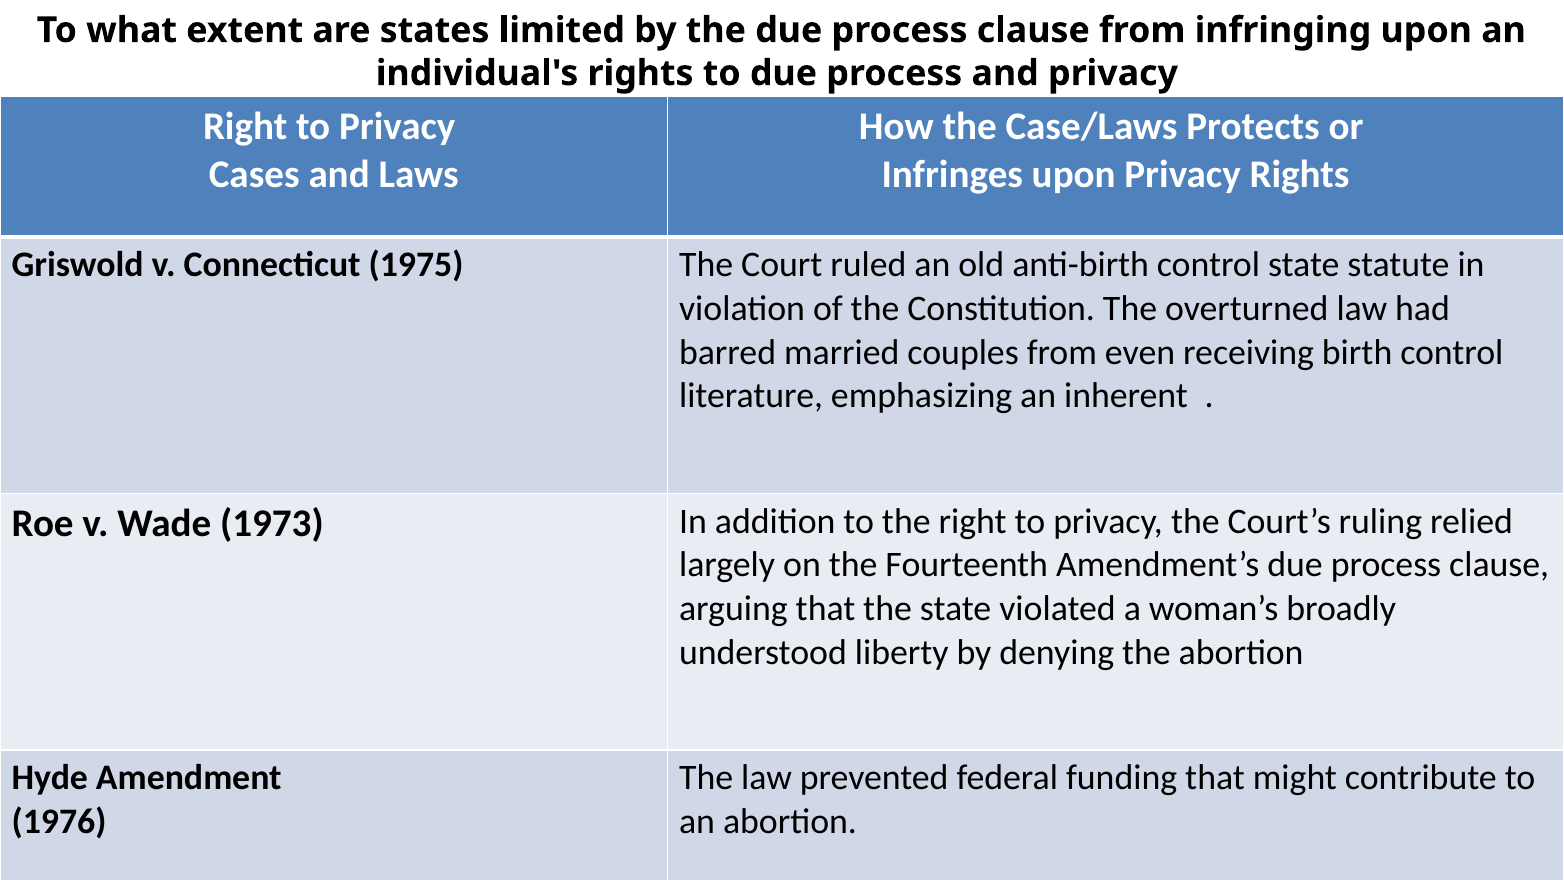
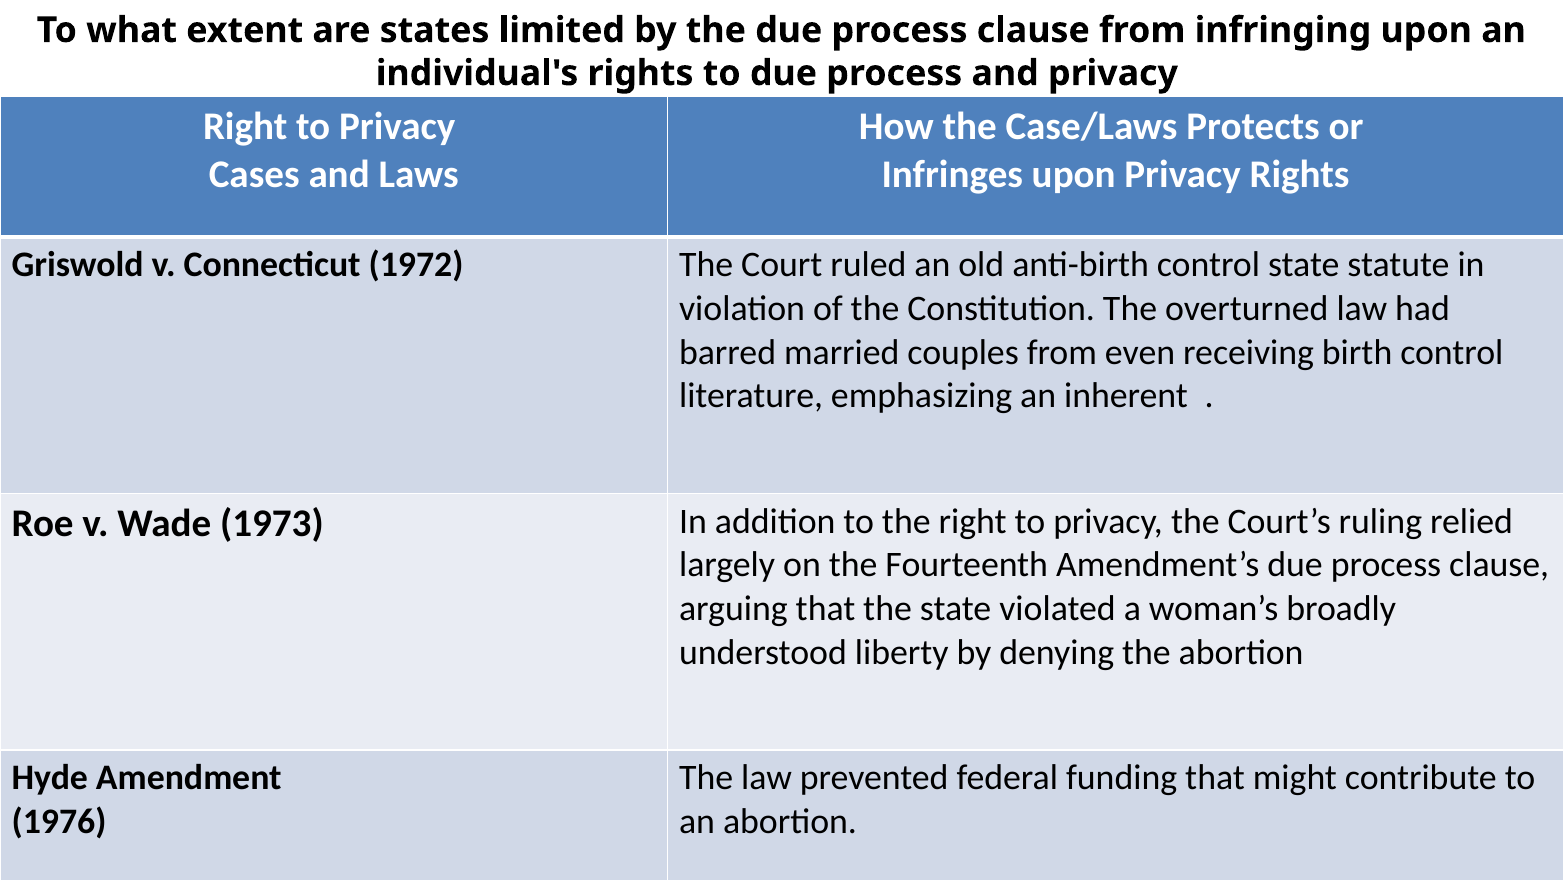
1975: 1975 -> 1972
